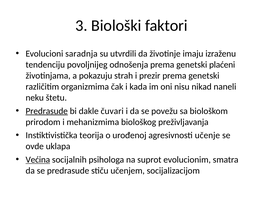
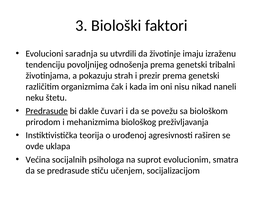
plaćeni: plaćeni -> tribalni
učenje: učenje -> raširen
Većina underline: present -> none
